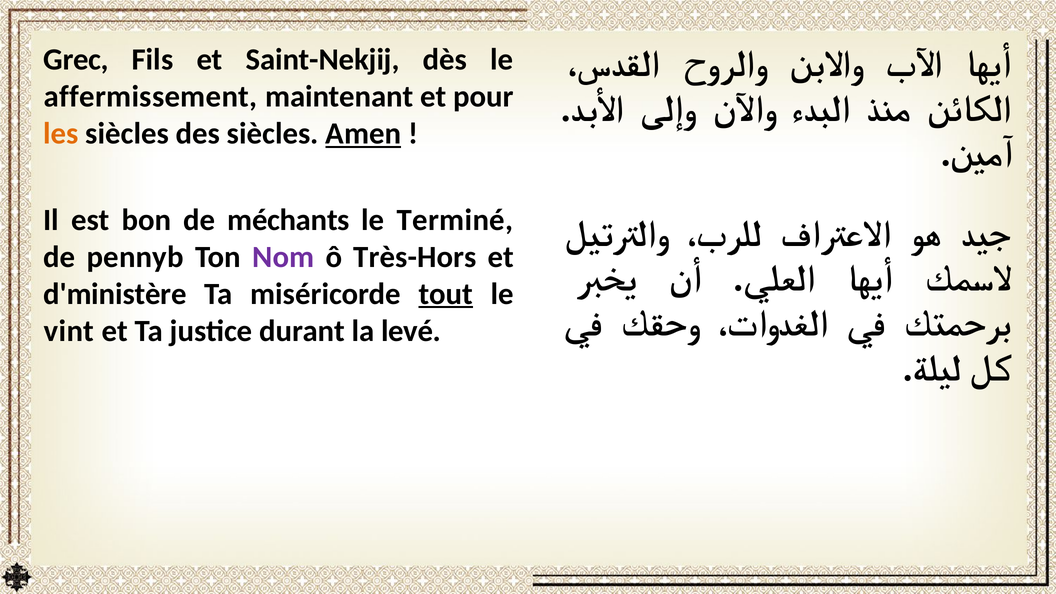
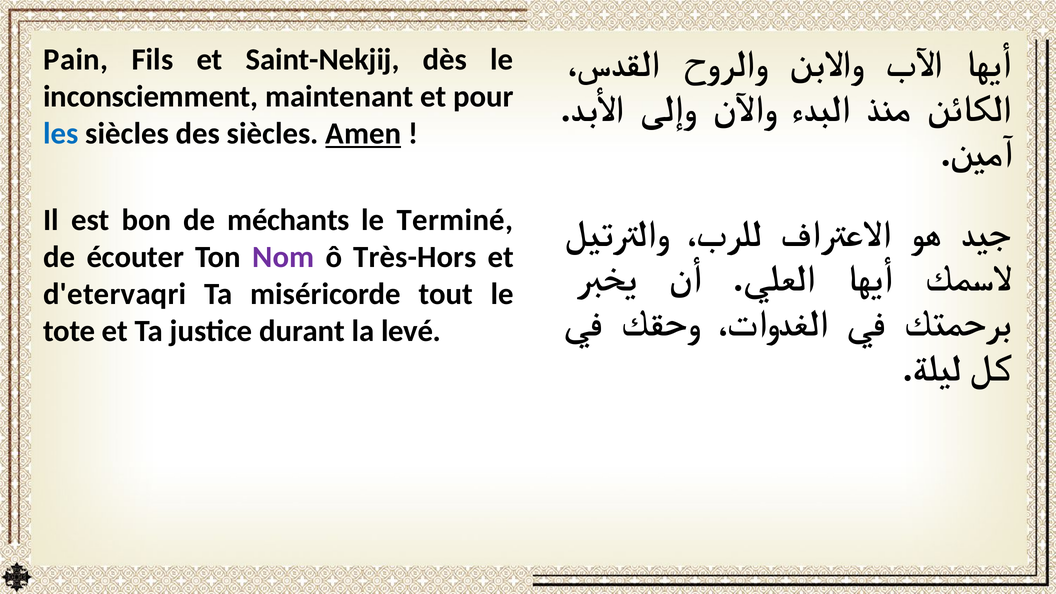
Grec: Grec -> Pain
affermissement: affermissement -> inconsciemment
les colour: orange -> blue
pennyb: pennyb -> écouter
d'ministère: d'ministère -> d'etervaqri
tout underline: present -> none
vint: vint -> tote
